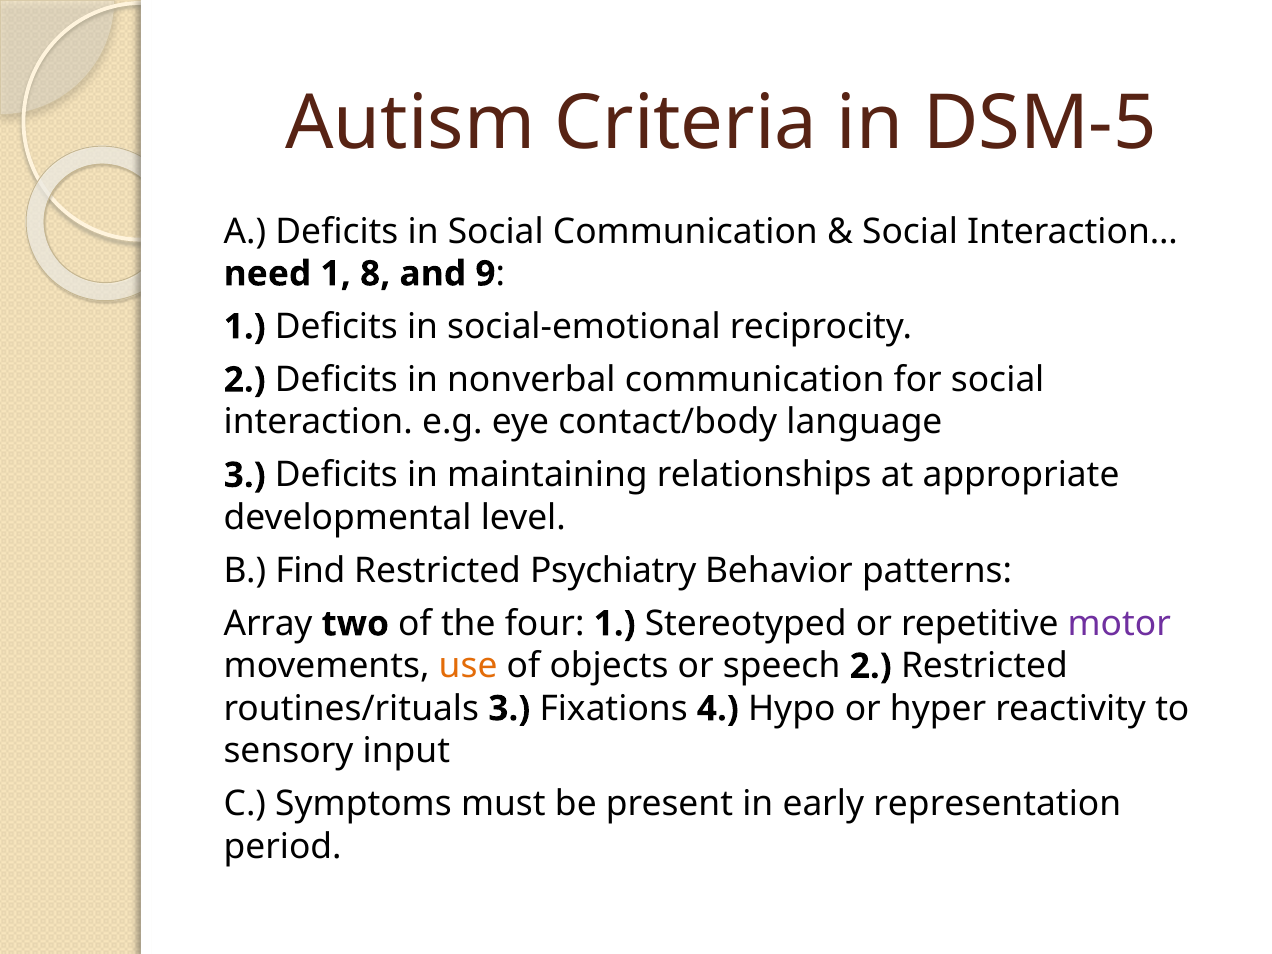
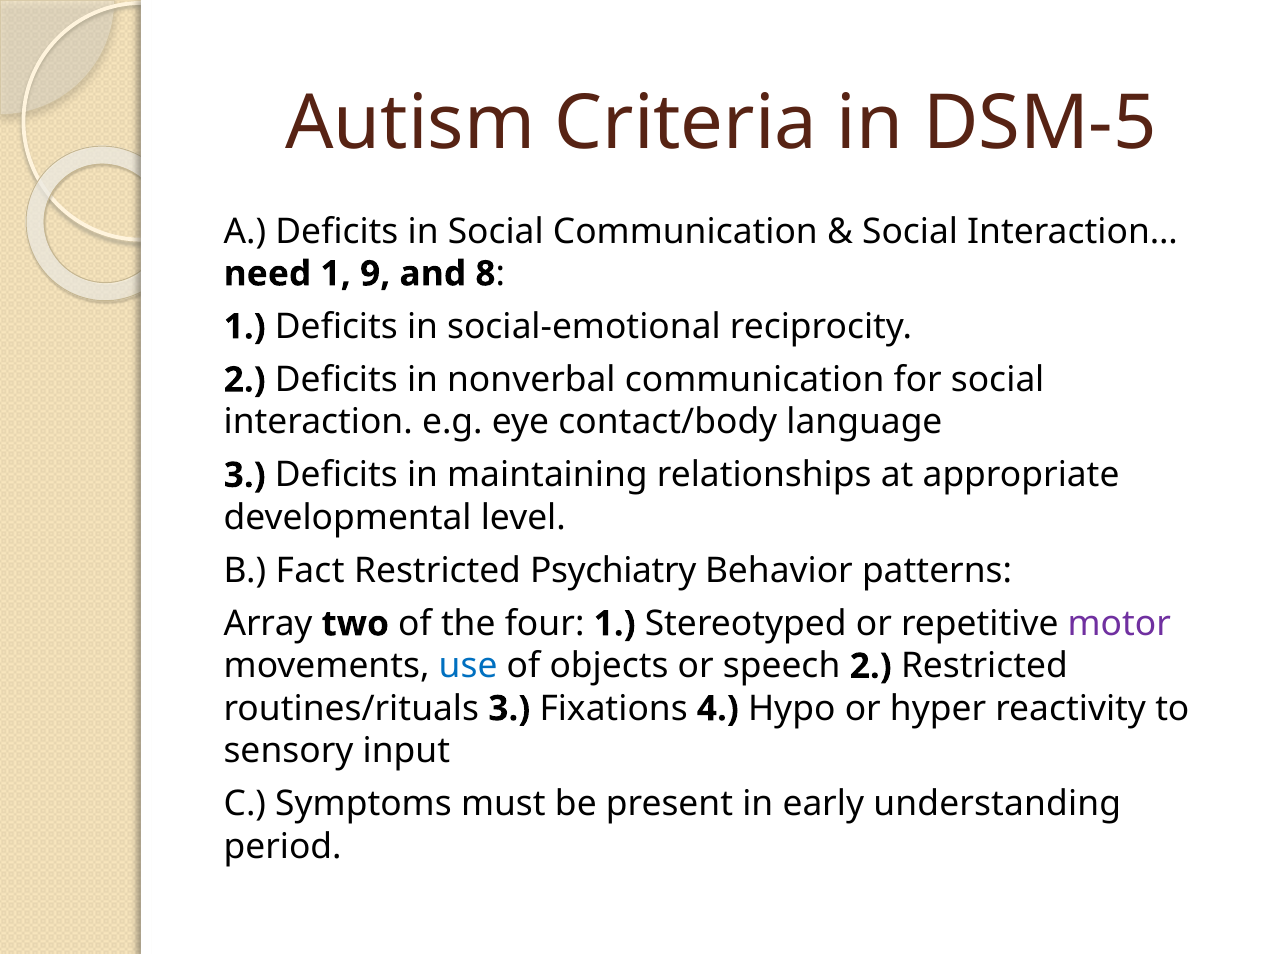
8: 8 -> 9
9: 9 -> 8
Find: Find -> Fact
use colour: orange -> blue
representation: representation -> understanding
